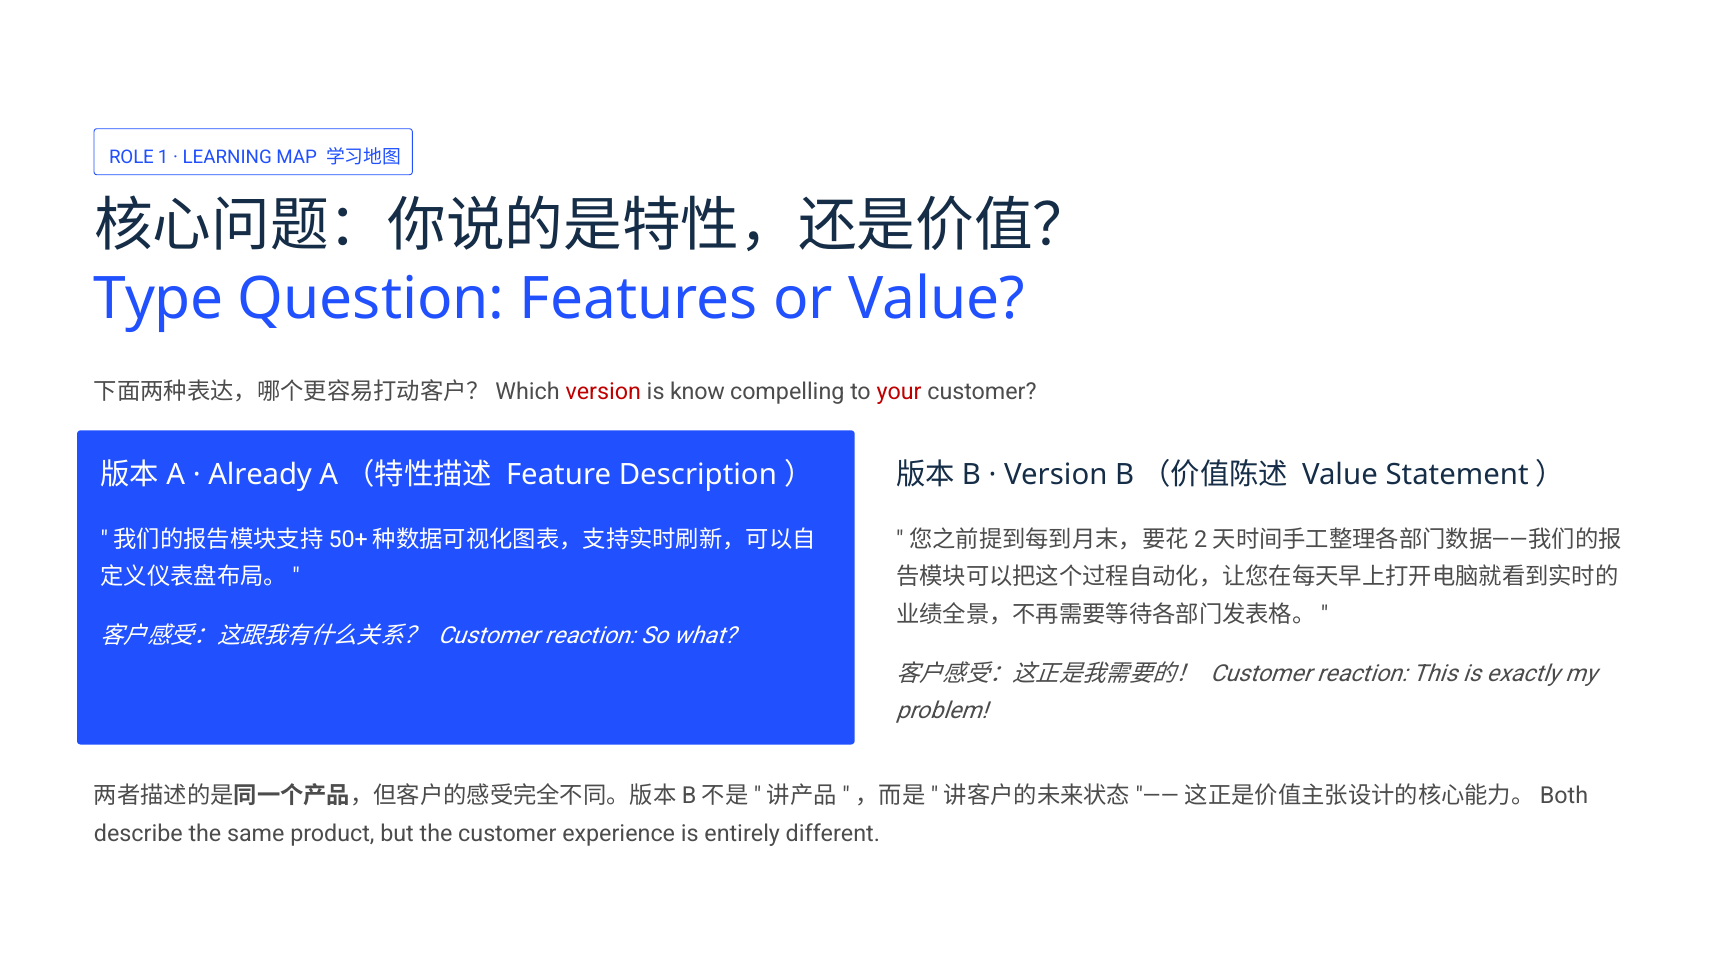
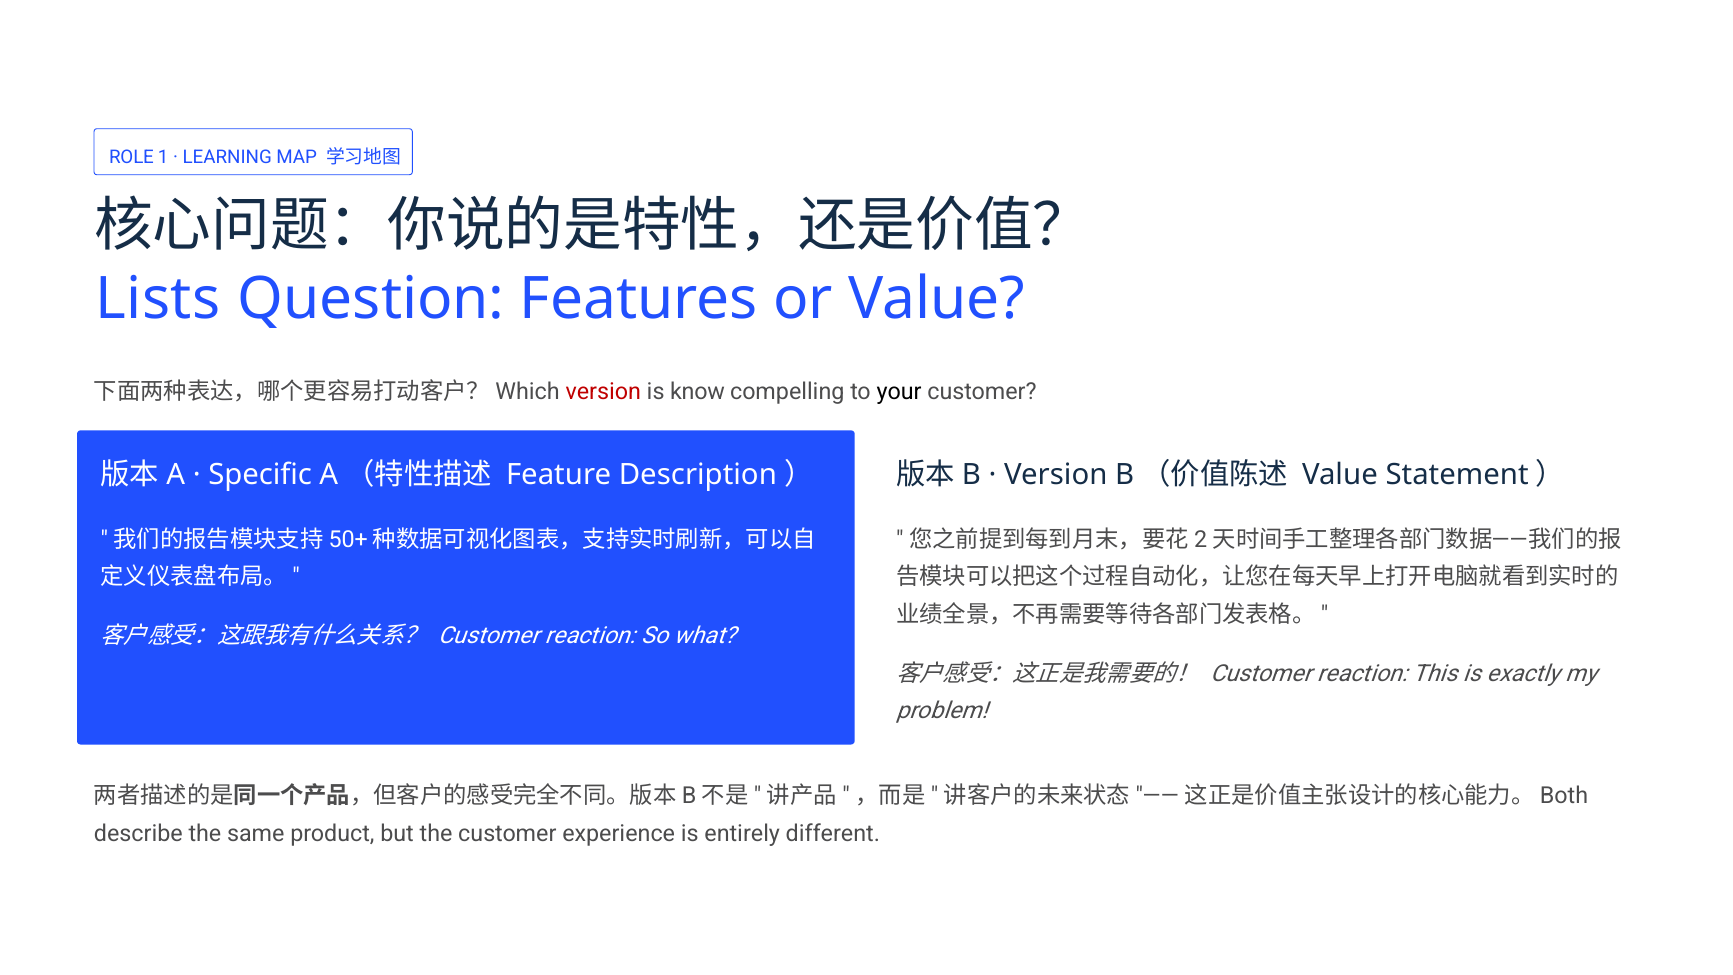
Type: Type -> Lists
your colour: red -> black
Already: Already -> Specific
